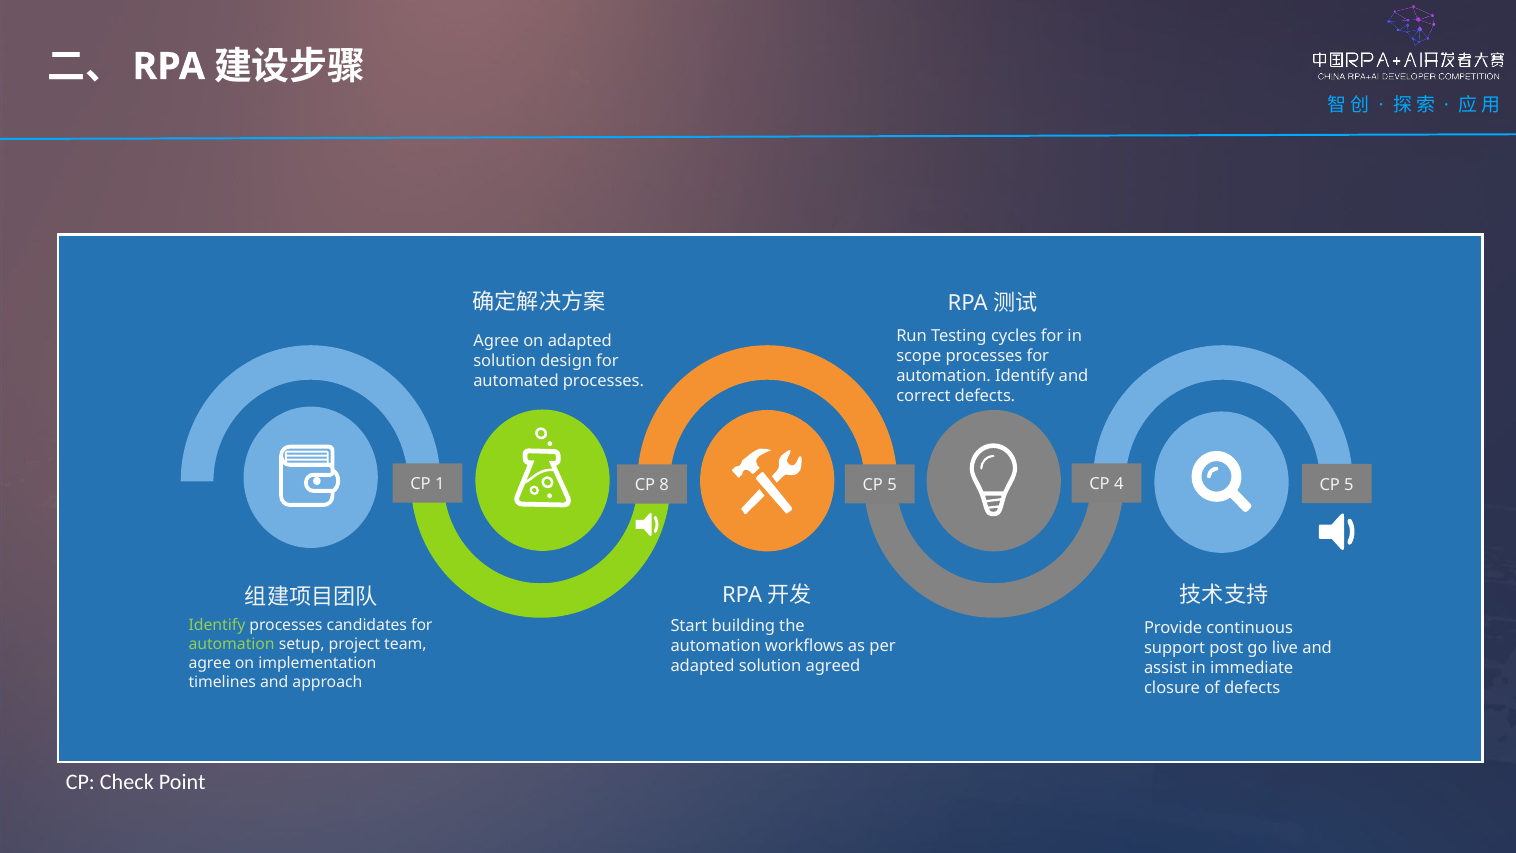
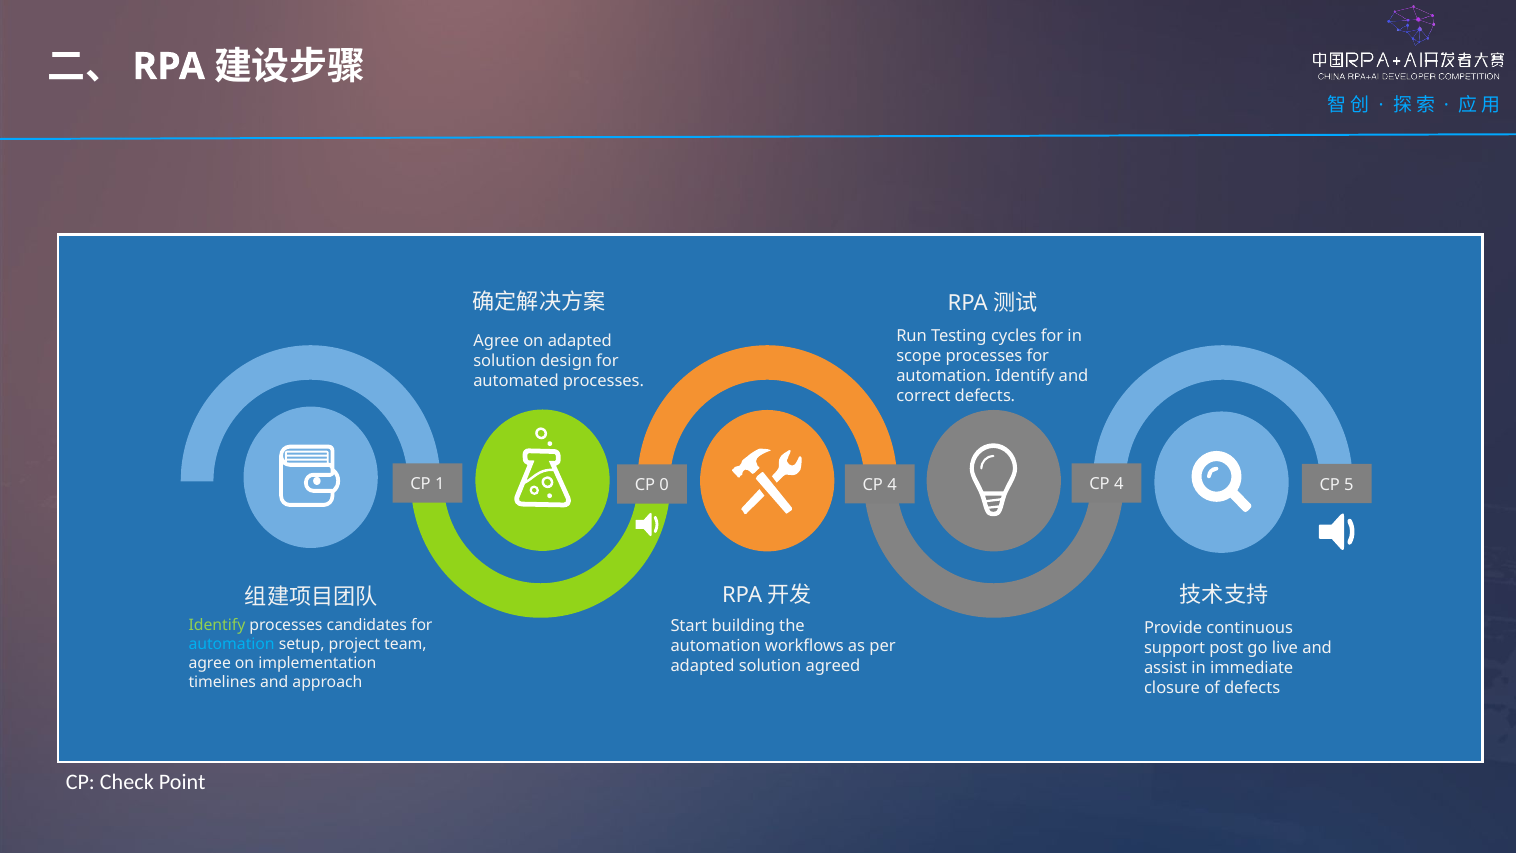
8: 8 -> 0
5 at (892, 485): 5 -> 4
automation at (232, 644) colour: light green -> light blue
